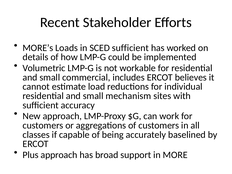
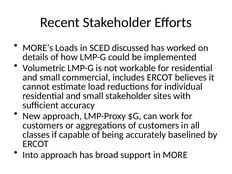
SCED sufficient: sufficient -> discussed
small mechanism: mechanism -> stakeholder
Plus: Plus -> Into
